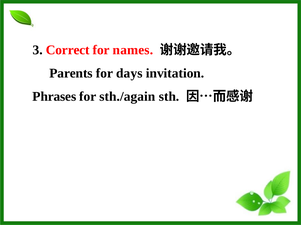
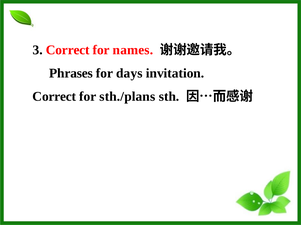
Parents: Parents -> Phrases
Phrases at (54, 97): Phrases -> Correct
sth./again: sth./again -> sth./plans
